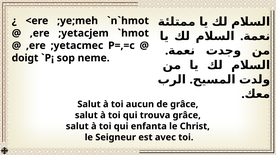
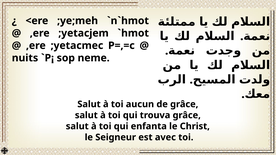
doigt: doigt -> nuits
